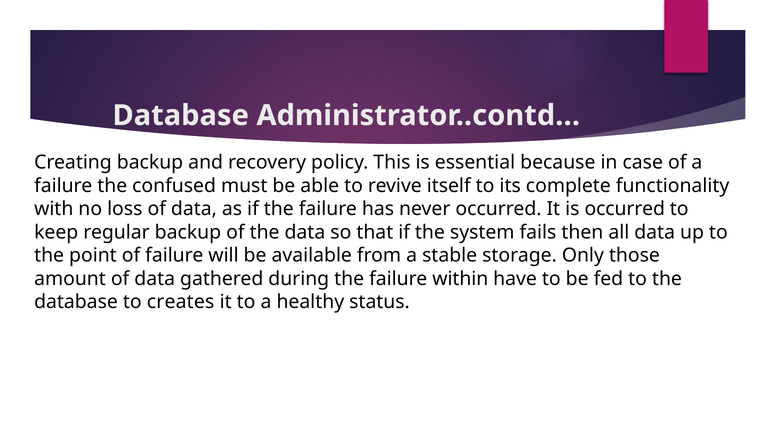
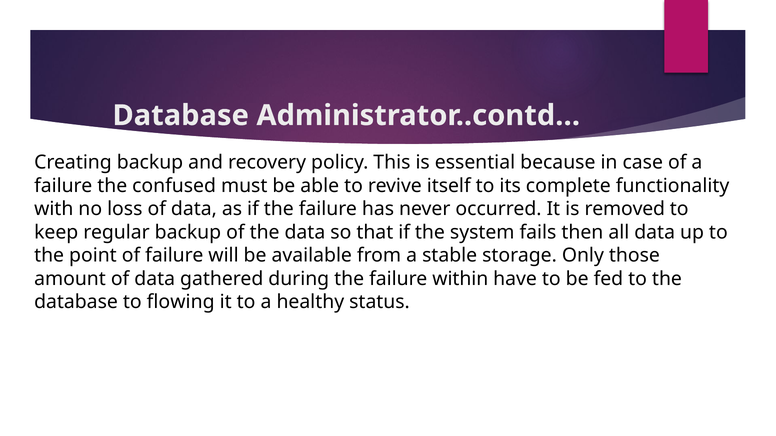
is occurred: occurred -> removed
creates: creates -> flowing
